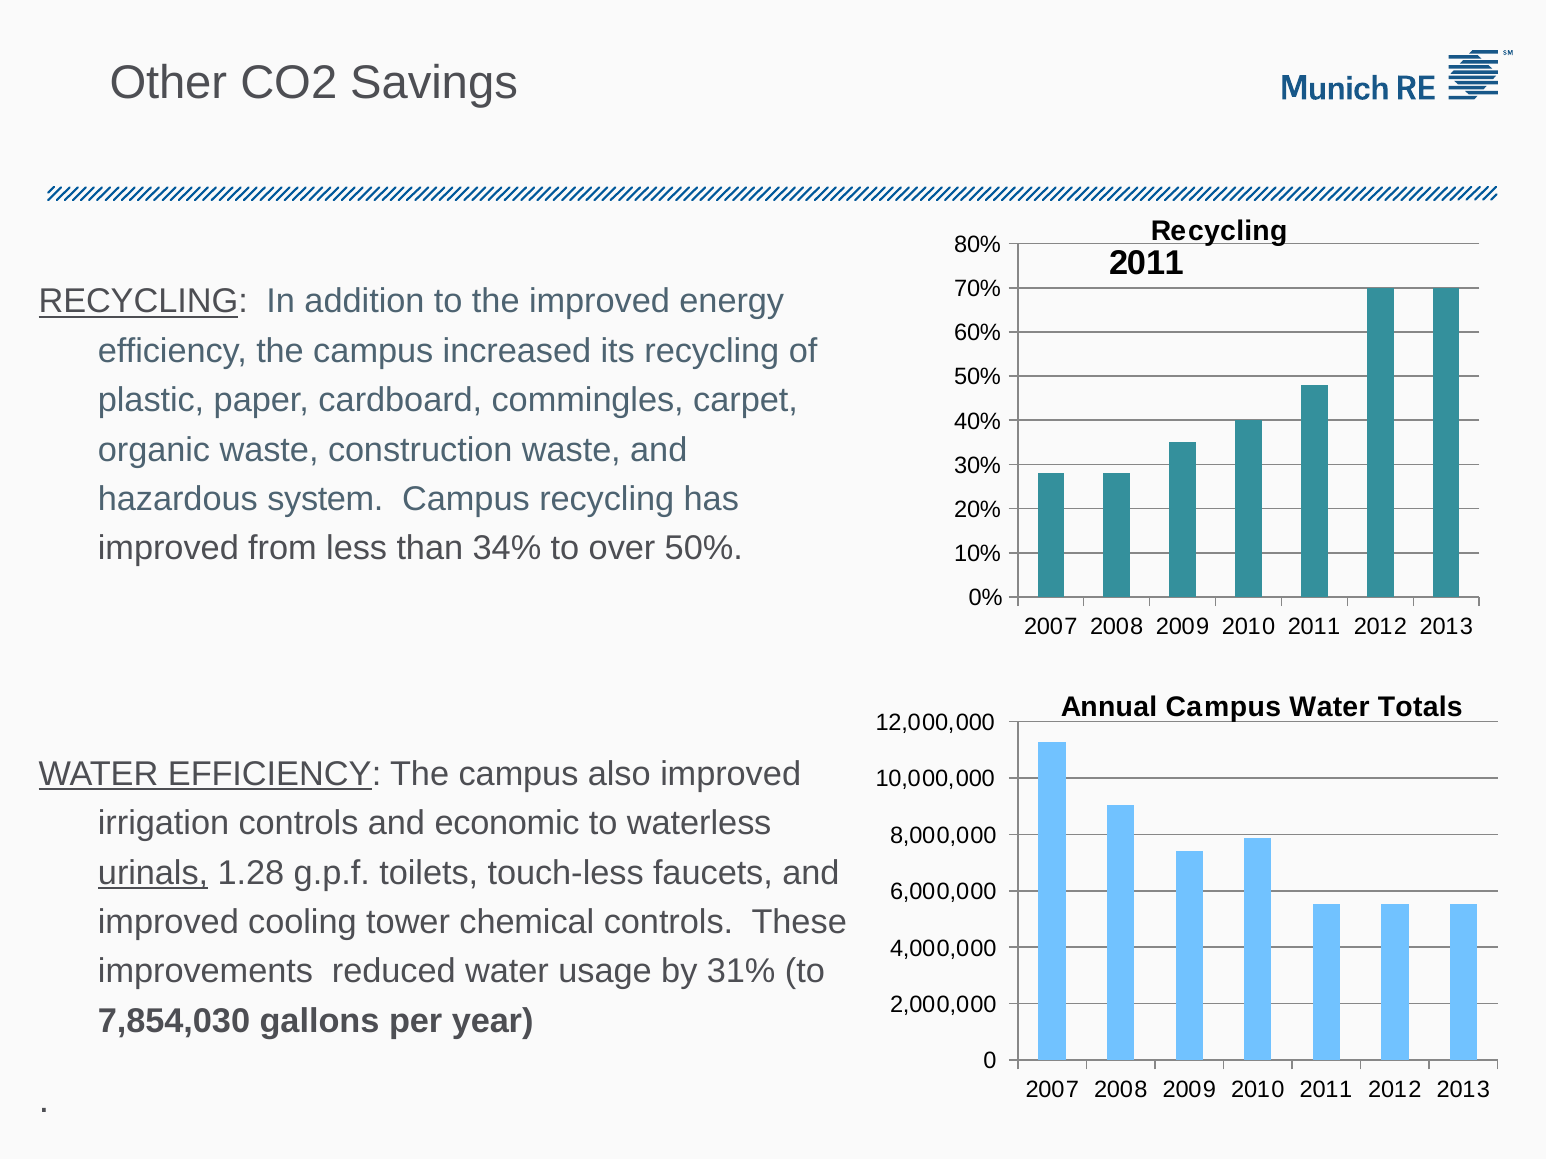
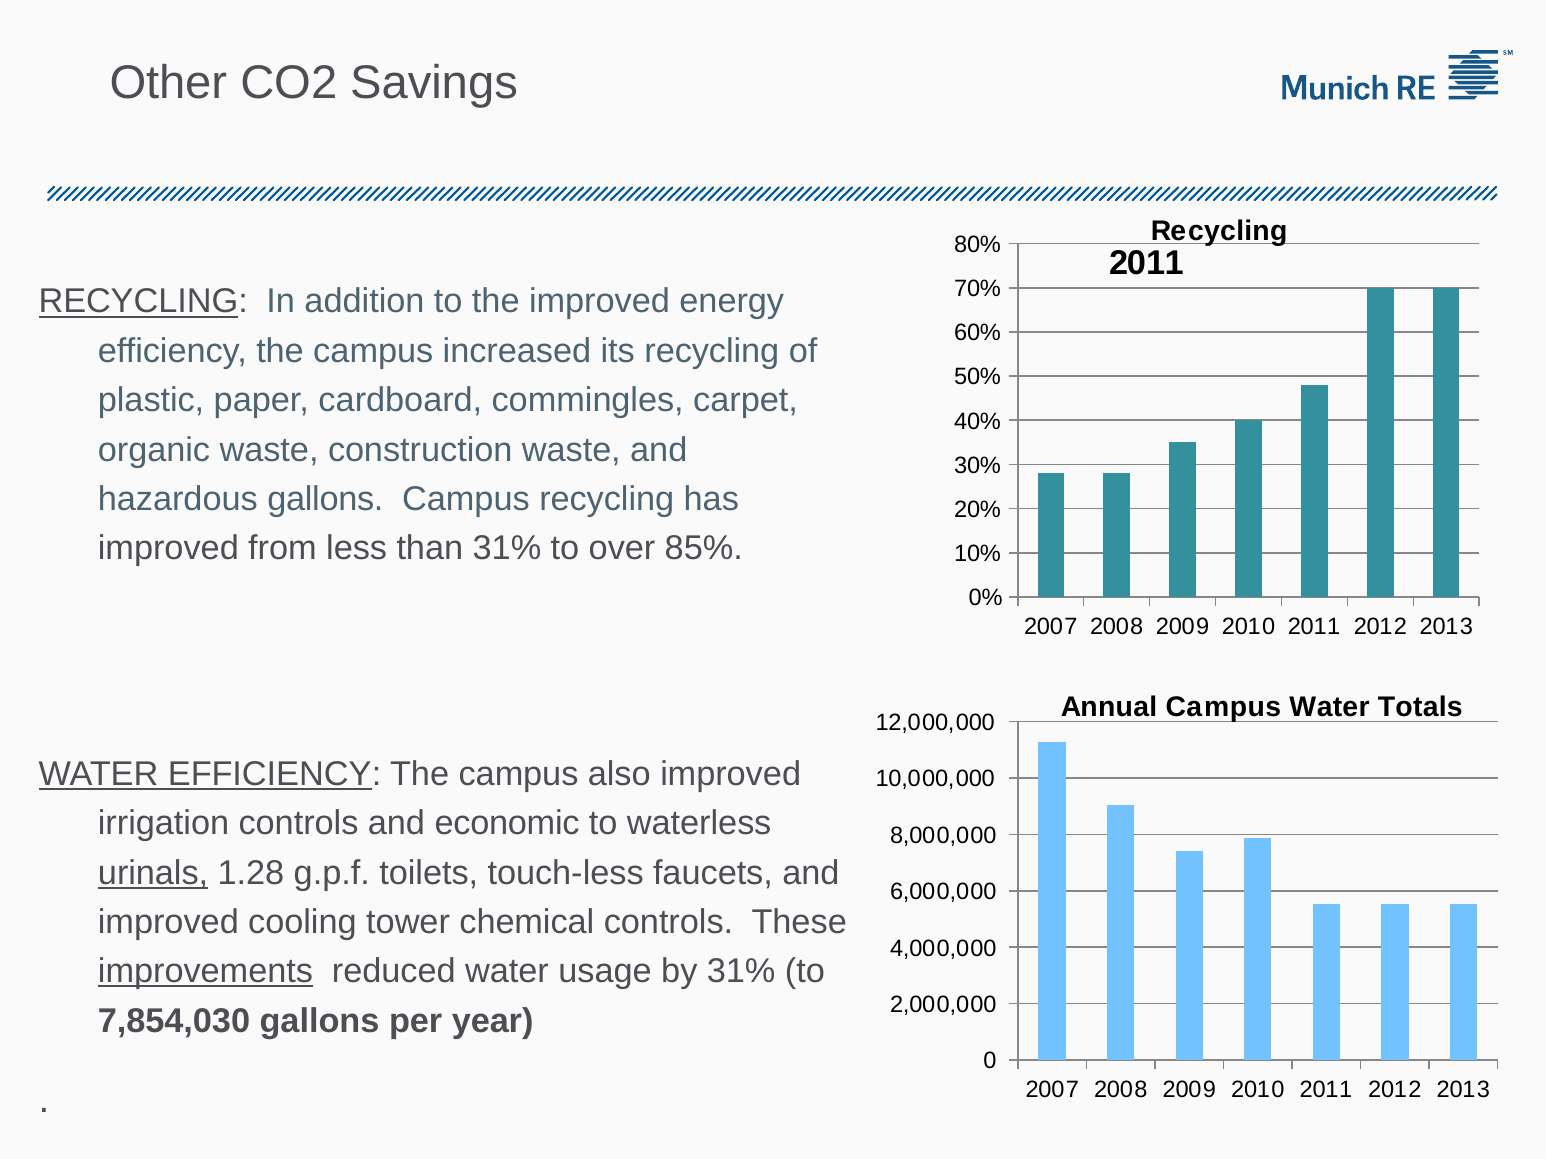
hazardous system: system -> gallons
than 34%: 34% -> 31%
over 50%: 50% -> 85%
improvements underline: none -> present
